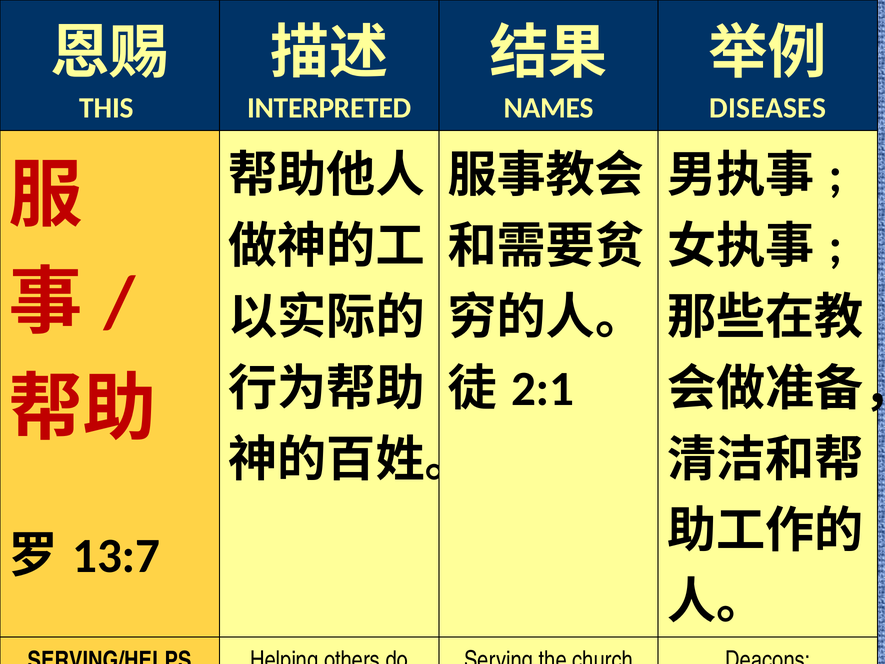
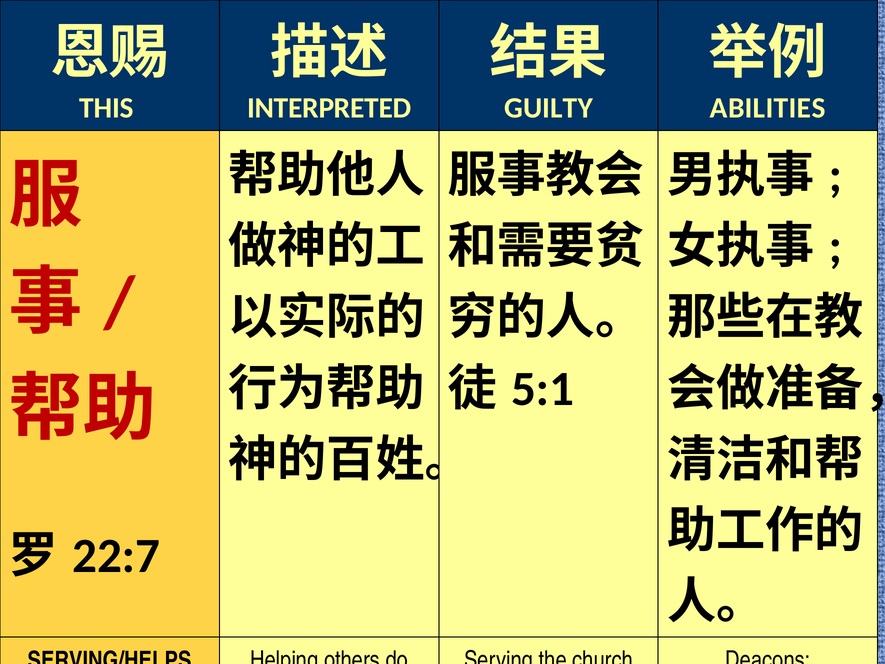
NAMES: NAMES -> GUILTY
DISEASES: DISEASES -> ABILITIES
2:1: 2:1 -> 5:1
13:7: 13:7 -> 22:7
